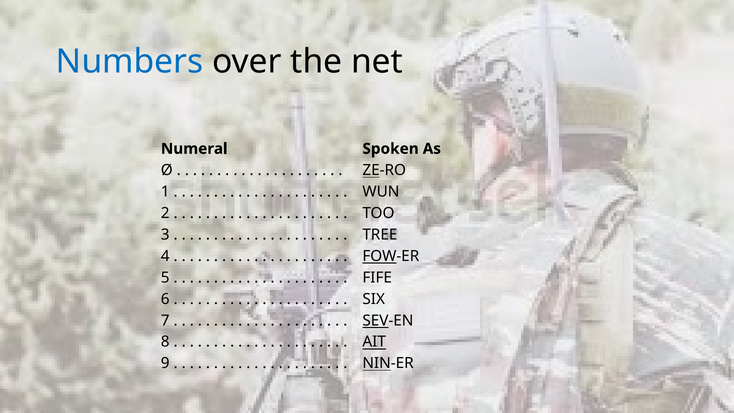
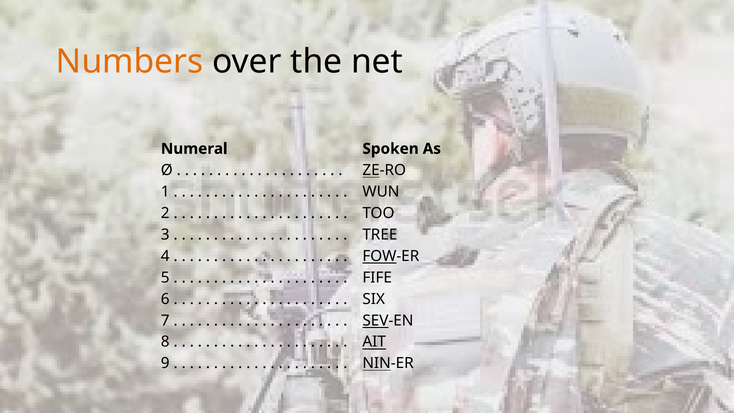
Numbers colour: blue -> orange
